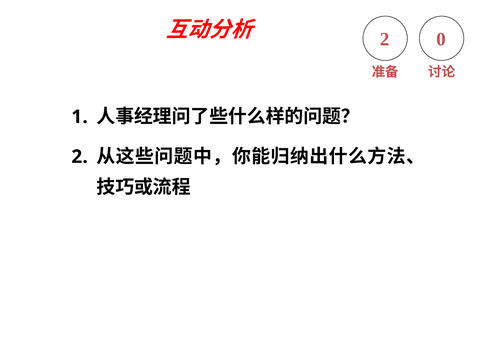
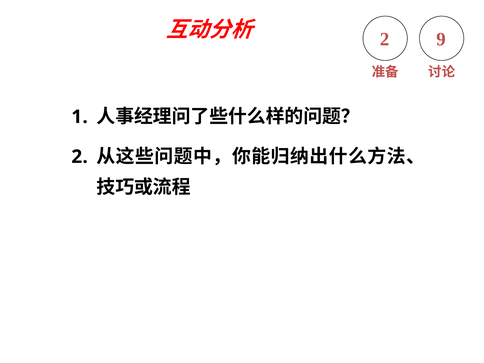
0: 0 -> 9
